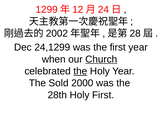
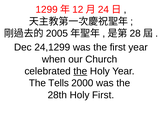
2002: 2002 -> 2005
Church underline: present -> none
Sold: Sold -> Tells
